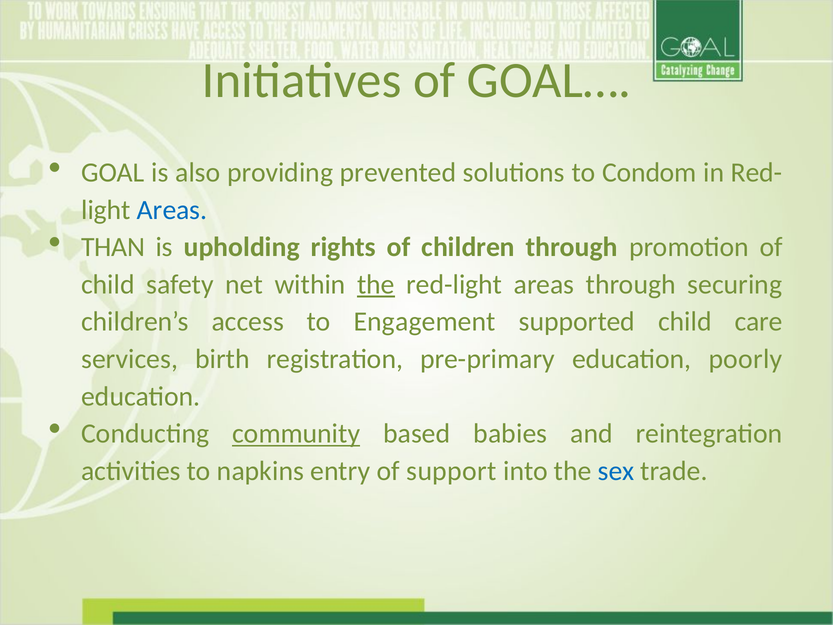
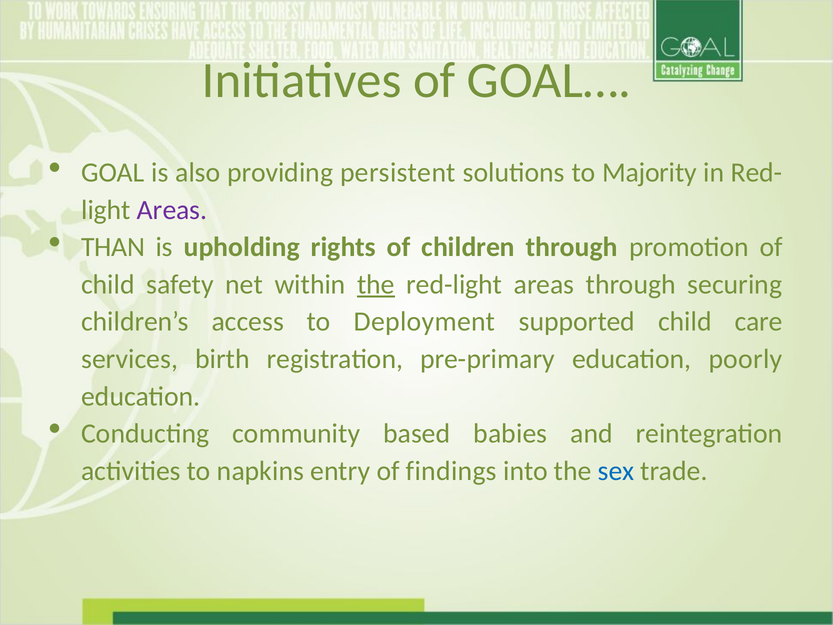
prevented: prevented -> persistent
Condom: Condom -> Majority
Areas at (172, 210) colour: blue -> purple
Engagement: Engagement -> Deployment
community underline: present -> none
support: support -> findings
